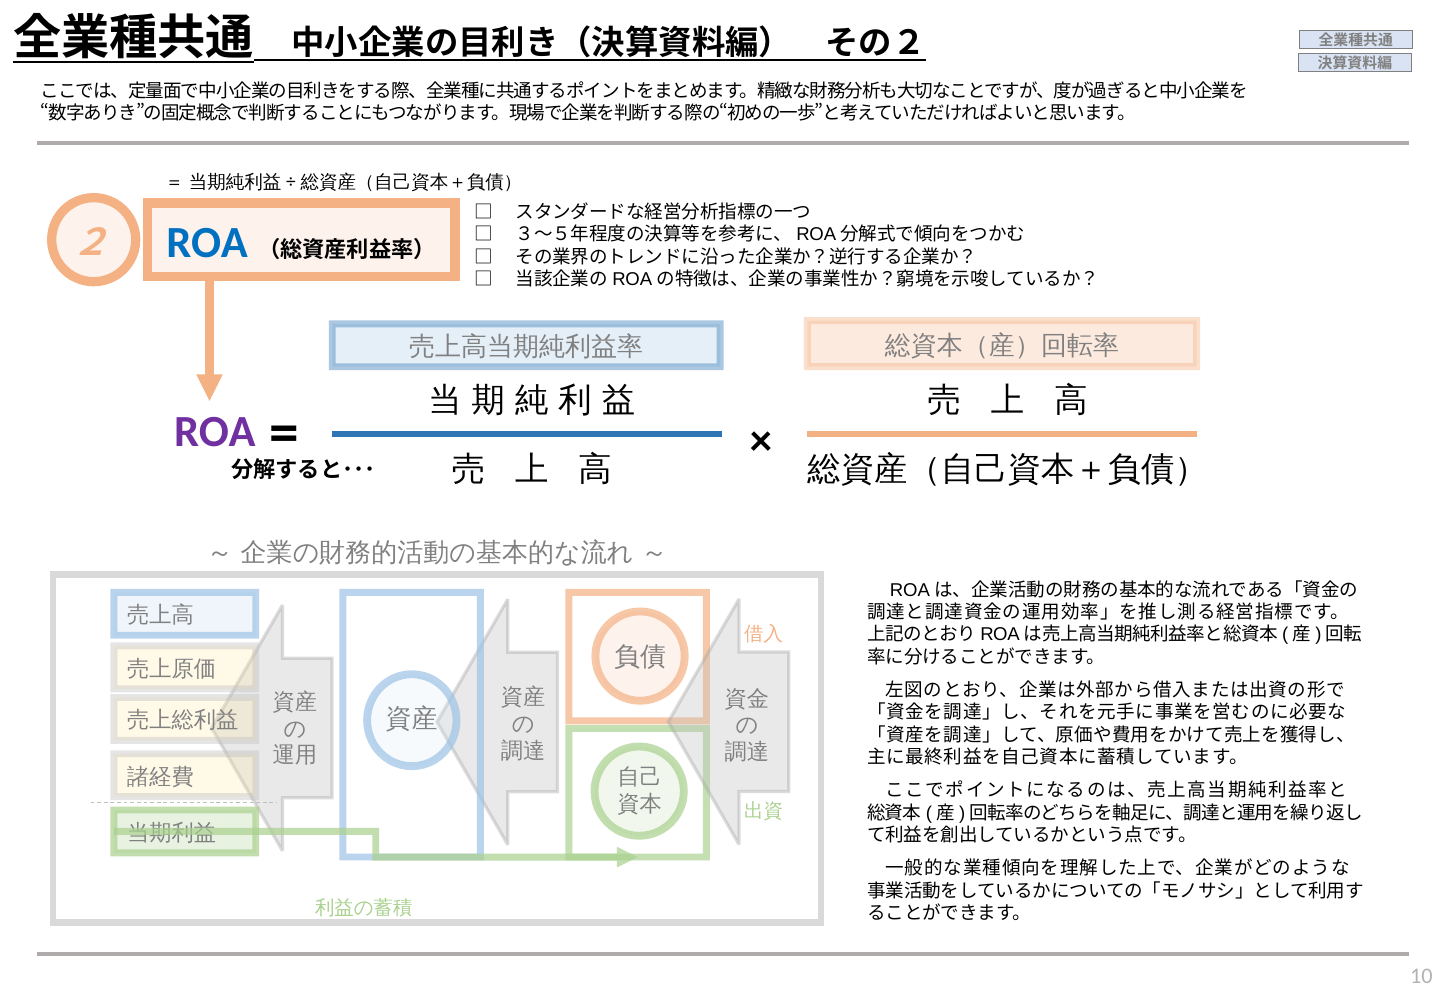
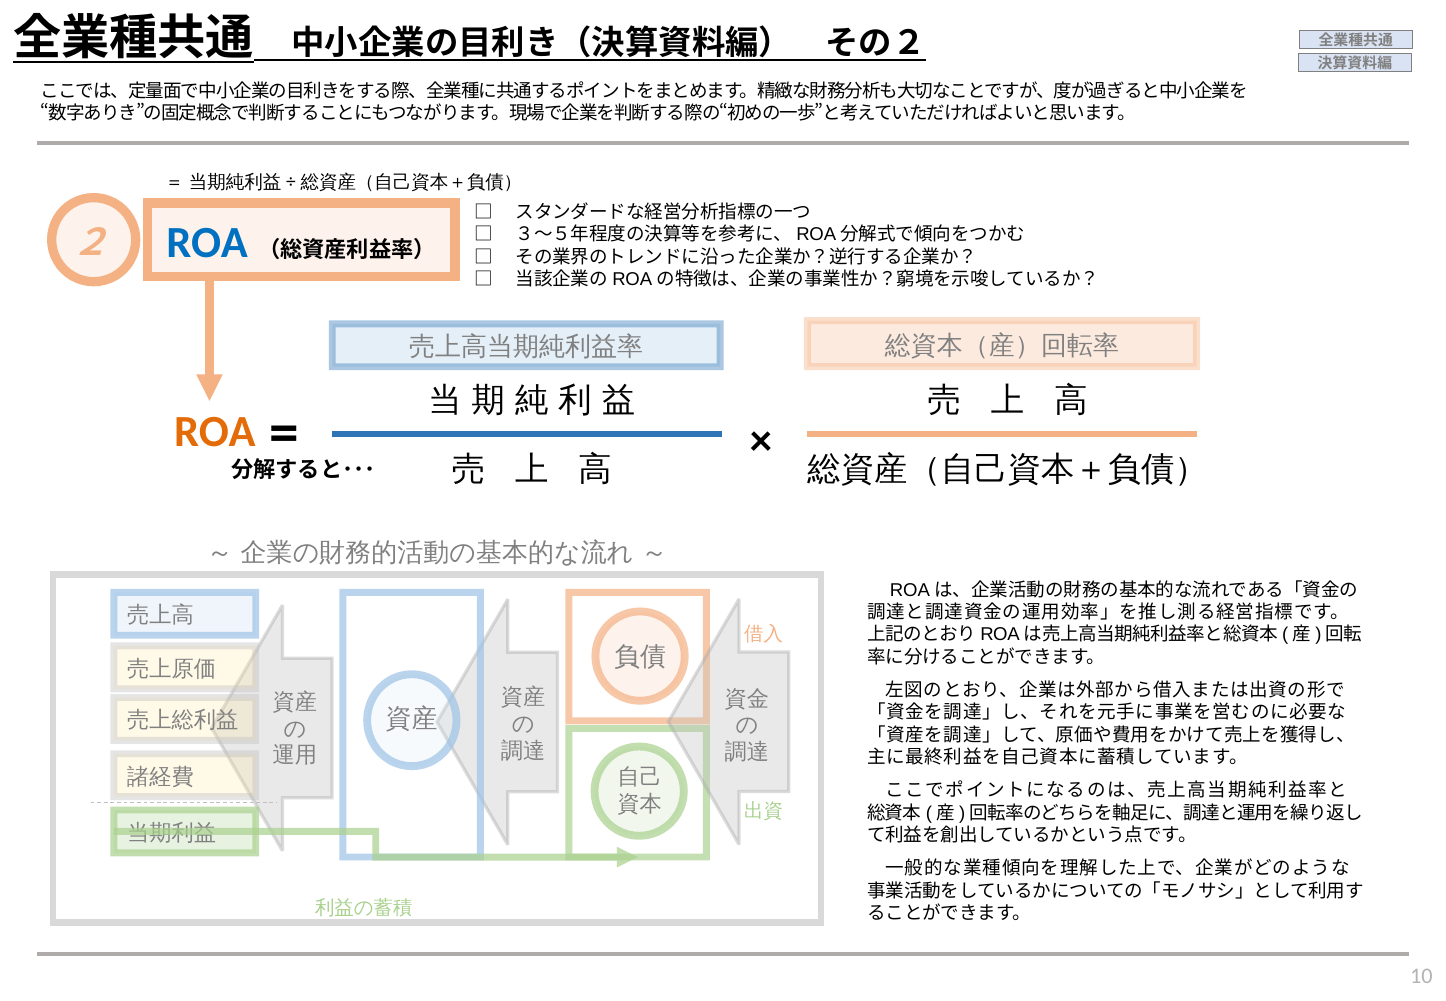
ROA at (215, 432) colour: purple -> orange
